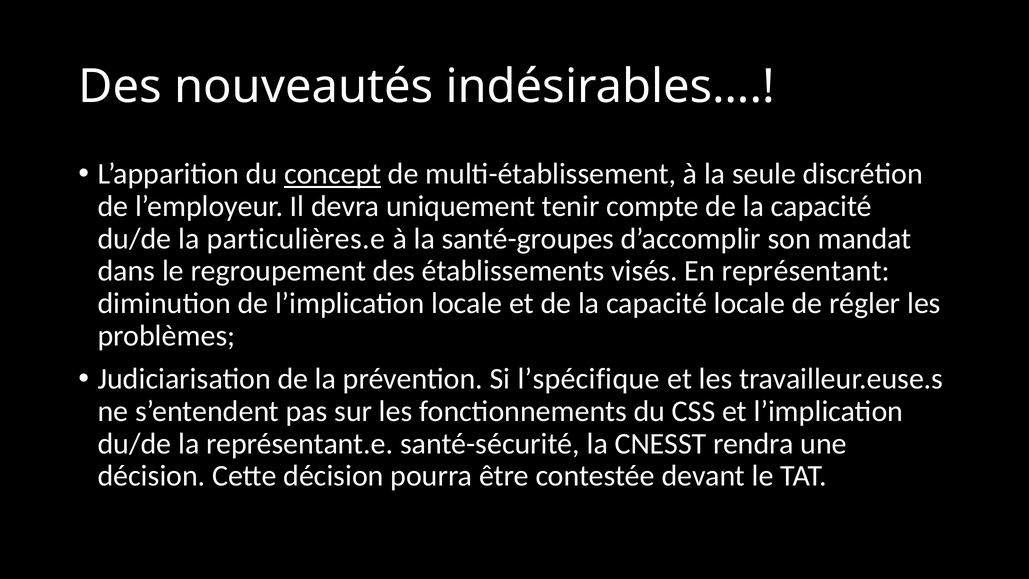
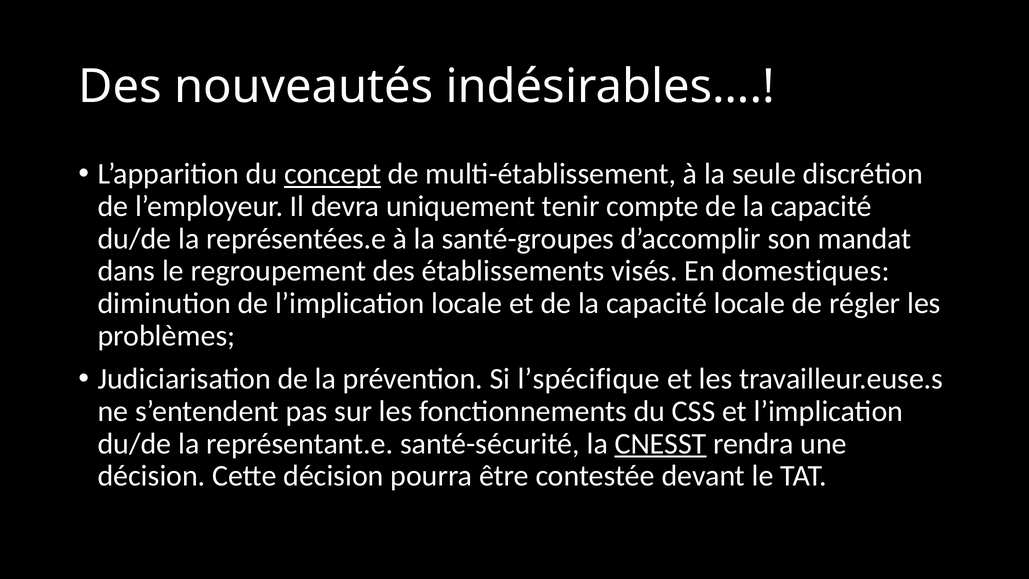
particulières.e: particulières.e -> représentées.e
représentant: représentant -> domestiques
CNESST underline: none -> present
